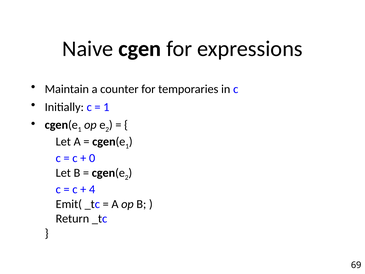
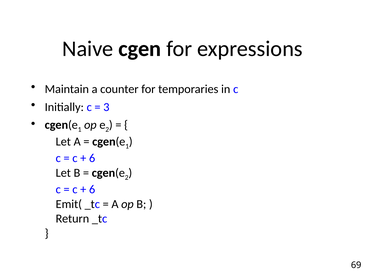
1 at (106, 107): 1 -> 3
0 at (92, 158): 0 -> 6
4 at (92, 189): 4 -> 6
